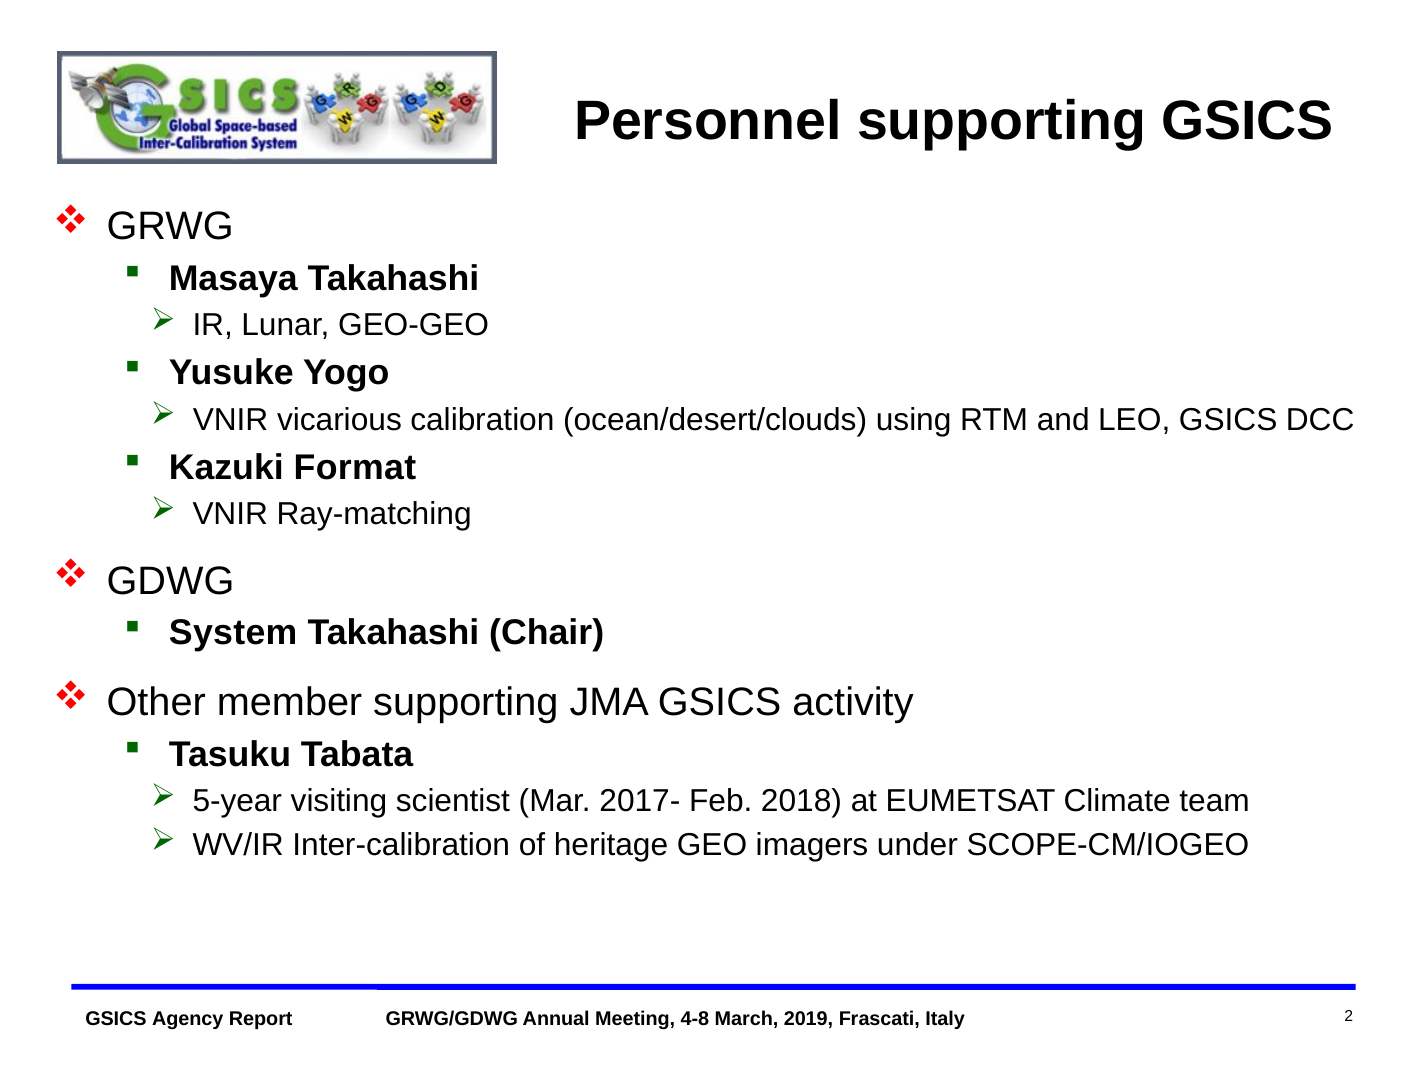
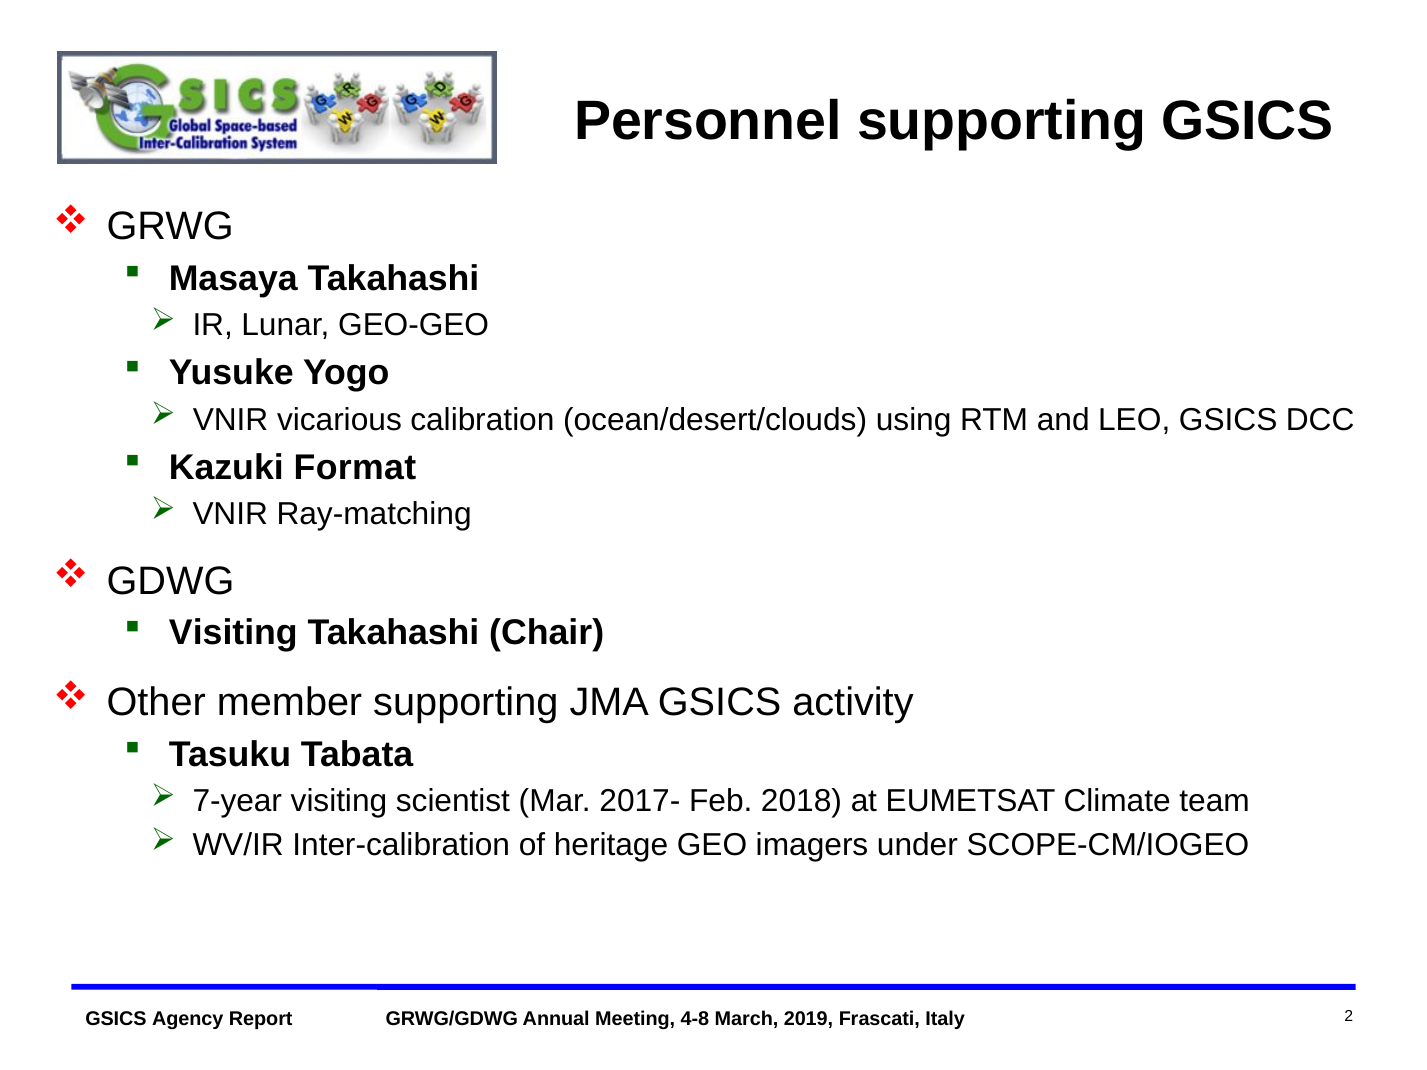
System at (233, 633): System -> Visiting
5-year: 5-year -> 7-year
